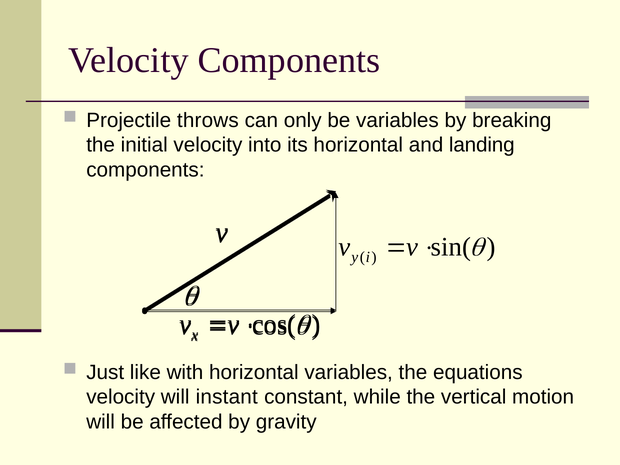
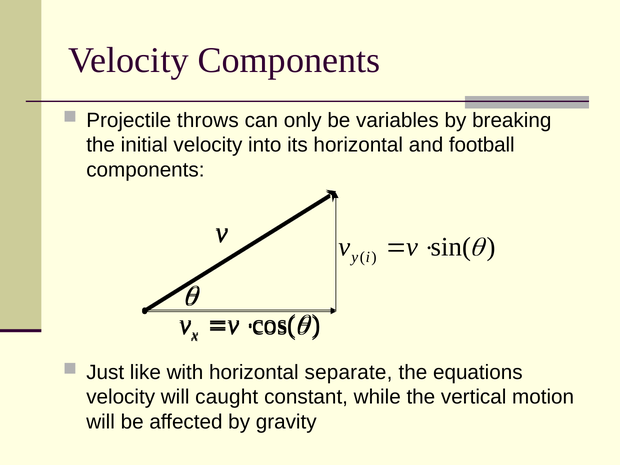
landing: landing -> football
horizontal variables: variables -> separate
instant: instant -> caught
